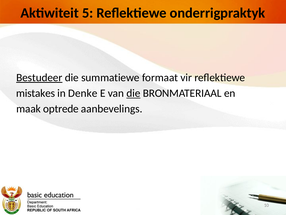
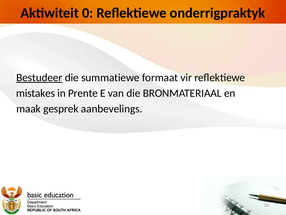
5: 5 -> 0
Denke: Denke -> Prente
die at (133, 93) underline: present -> none
optrede: optrede -> gesprek
